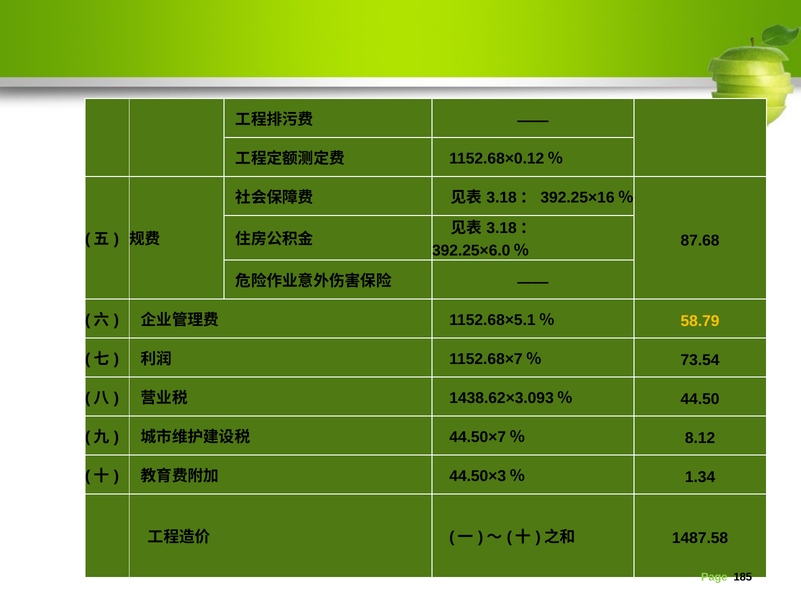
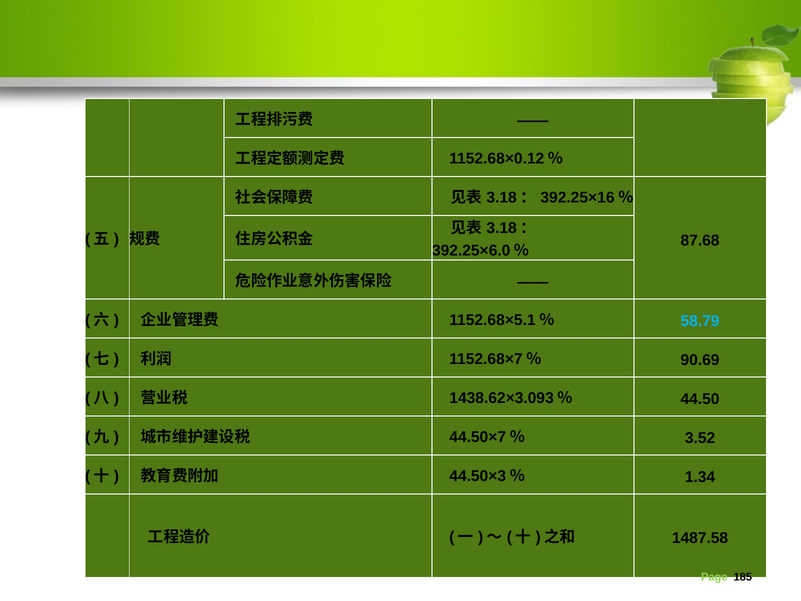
58.79 colour: yellow -> light blue
73.54: 73.54 -> 90.69
8.12: 8.12 -> 3.52
